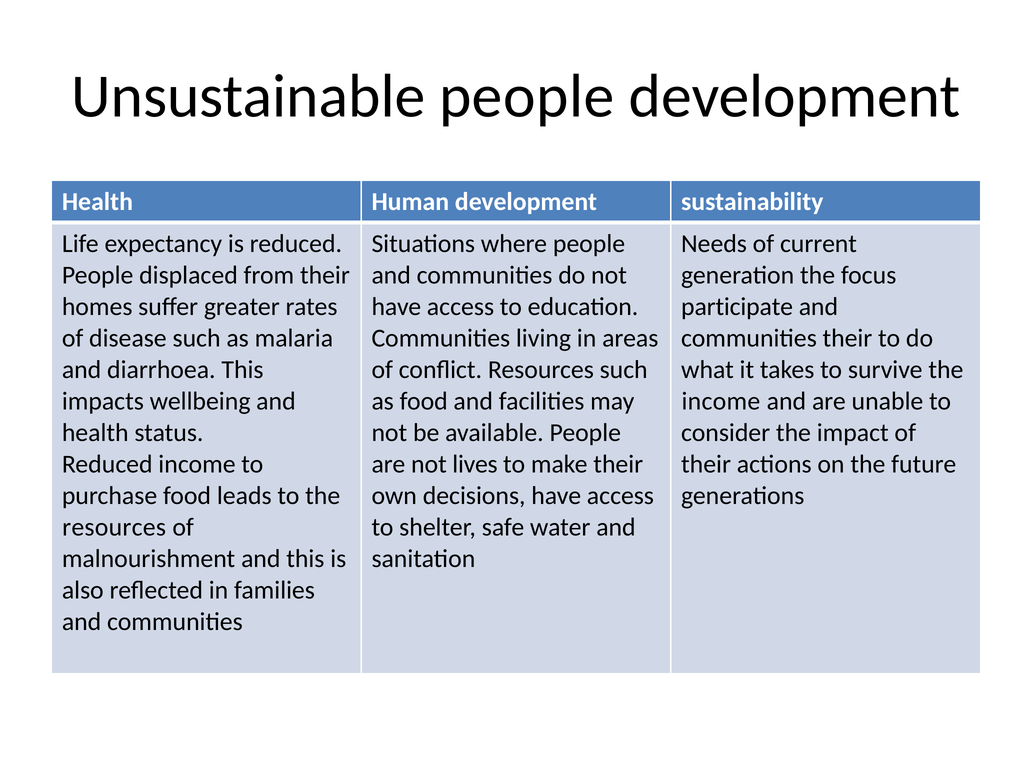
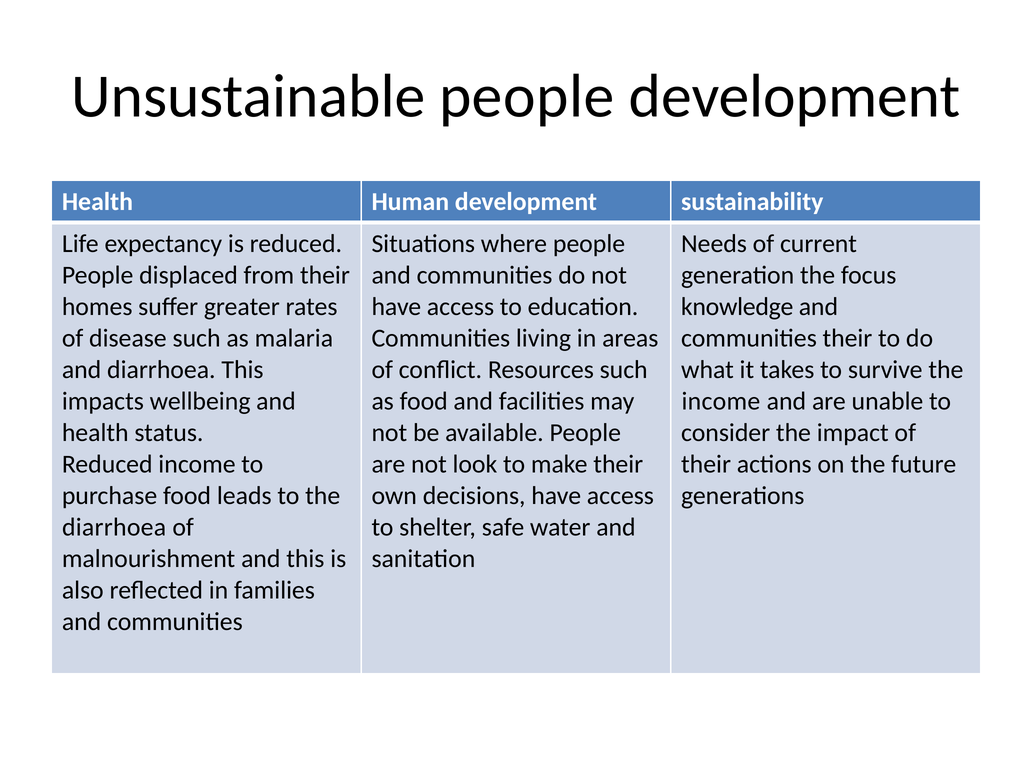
participate: participate -> knowledge
lives: lives -> look
resources at (114, 527): resources -> diarrhoea
